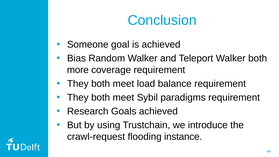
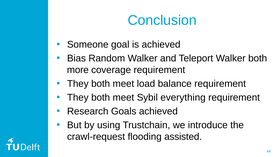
paradigms: paradigms -> everything
instance: instance -> assisted
